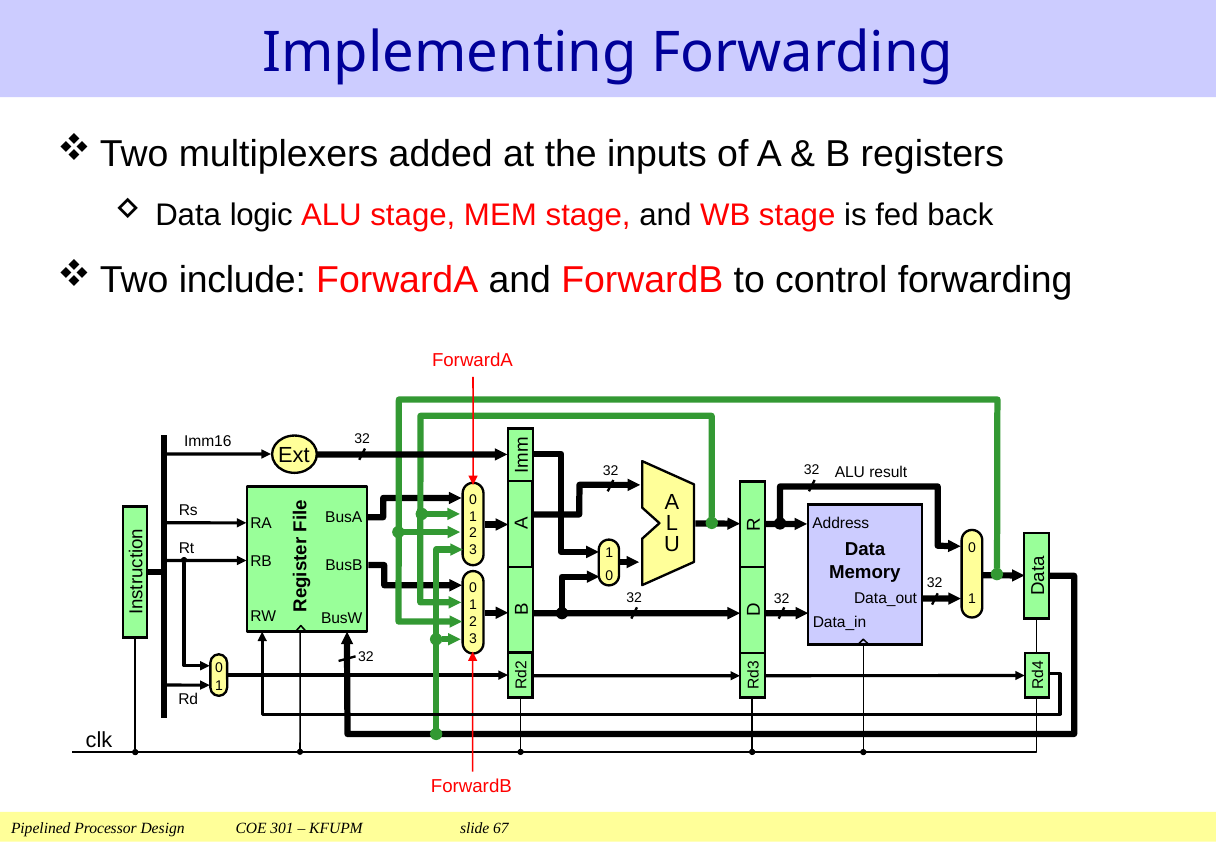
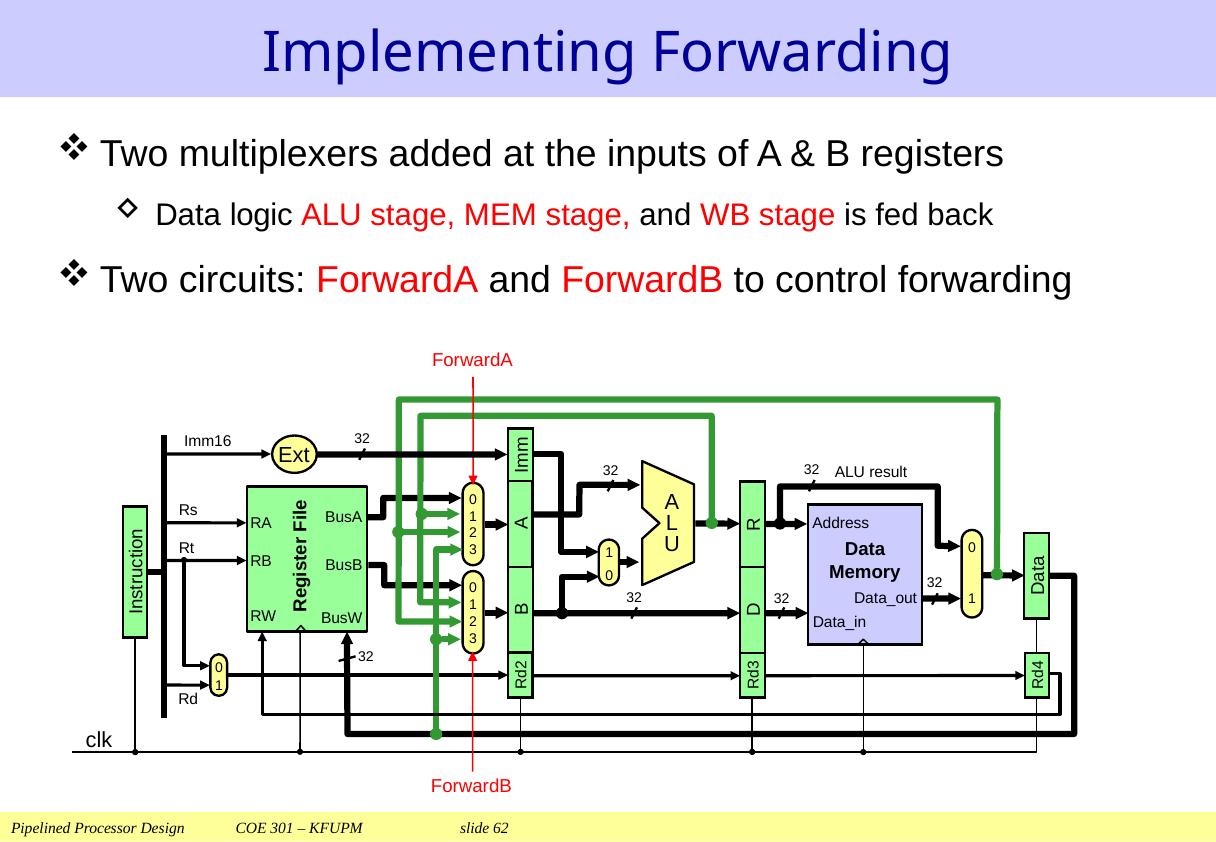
include: include -> circuits
67: 67 -> 62
